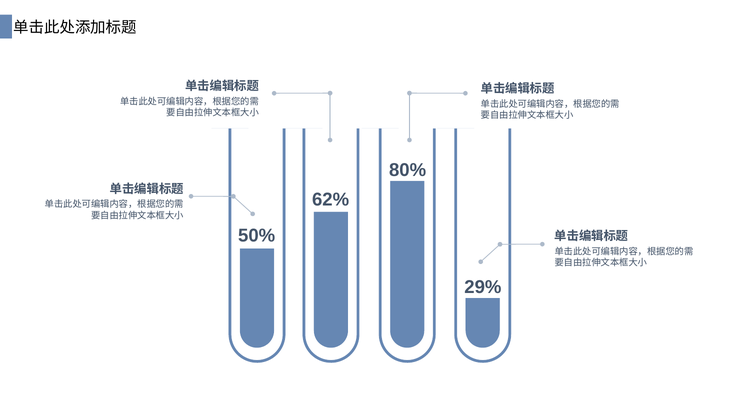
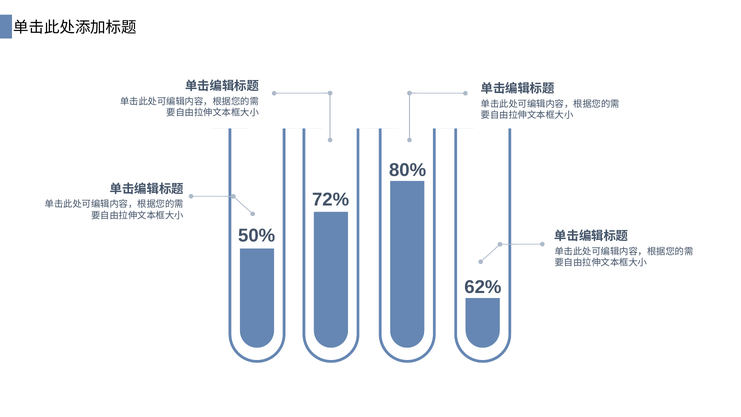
62%: 62% -> 72%
29%: 29% -> 62%
